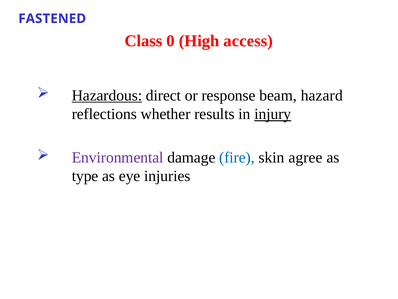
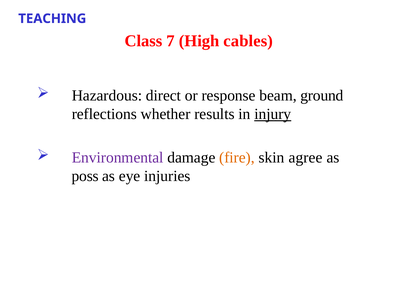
FASTENED: FASTENED -> TEACHING
0: 0 -> 7
access: access -> cables
Hazardous underline: present -> none
hazard: hazard -> ground
fire colour: blue -> orange
type: type -> poss
